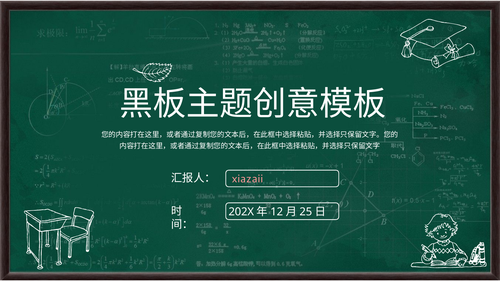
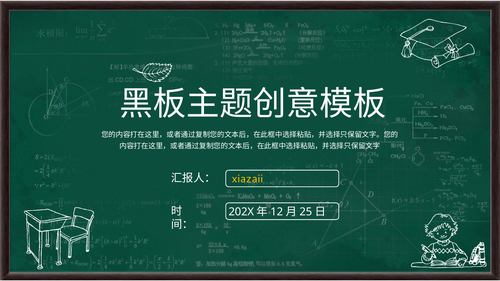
xiazaii colour: pink -> yellow
